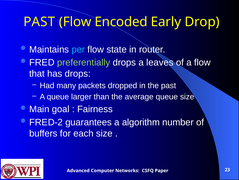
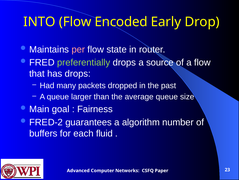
PAST at (39, 22): PAST -> INTO
per colour: light blue -> pink
leaves: leaves -> source
each size: size -> fluid
